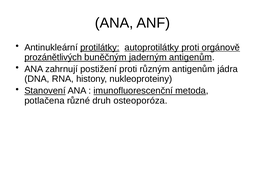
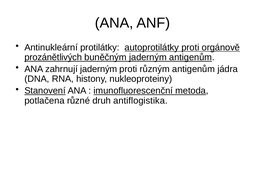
protilátky underline: present -> none
zahrnují postižení: postižení -> jaderným
osteoporóza: osteoporóza -> antiflogistika
